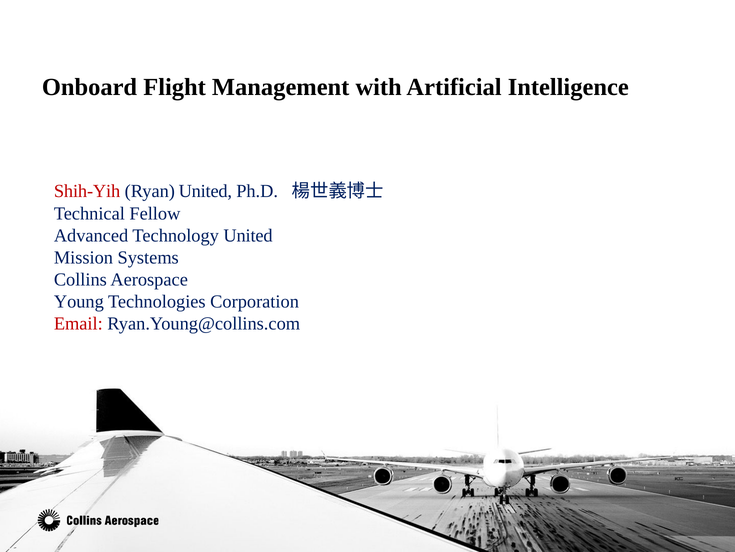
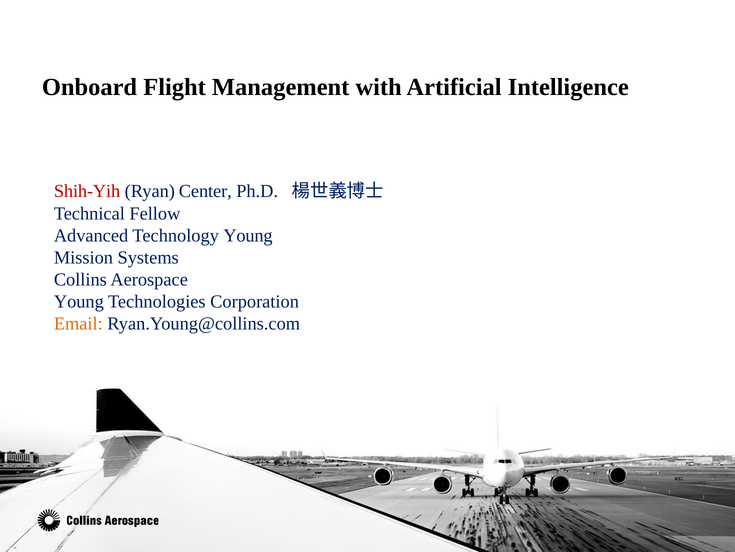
Ryan United: United -> Center
Technology United: United -> Young
Email colour: red -> orange
